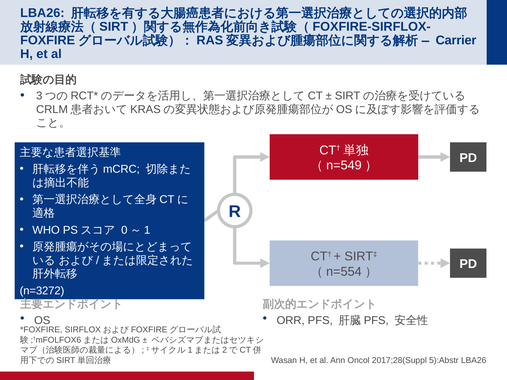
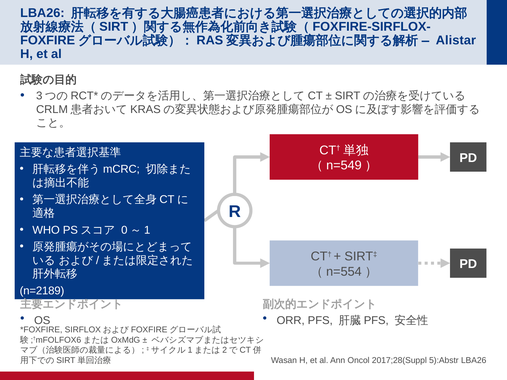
Carrier: Carrier -> Alistar
n=3272: n=3272 -> n=2189
